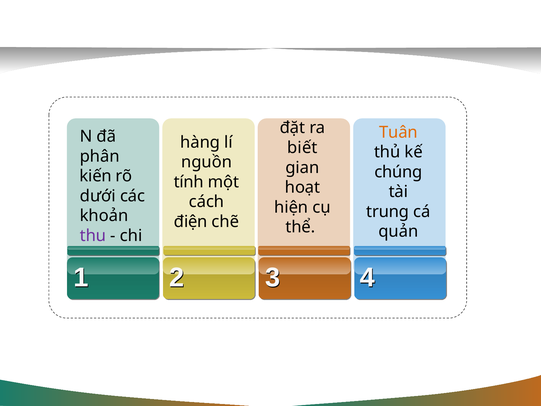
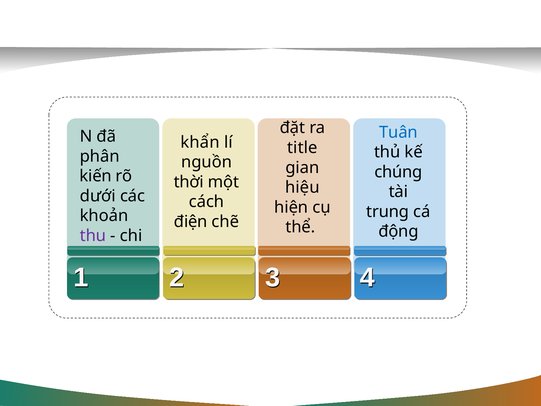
Tuân colour: orange -> blue
hàng: hàng -> khẩn
biết: biết -> title
tính: tính -> thời
hoạt: hoạt -> hiệu
quản: quản -> động
